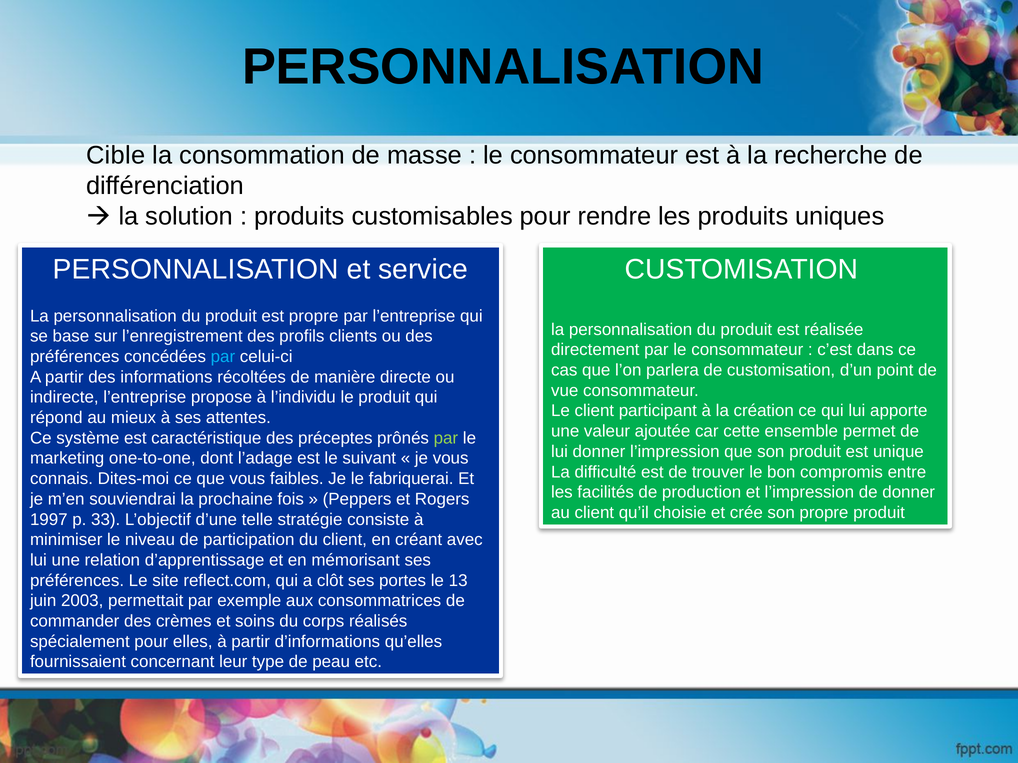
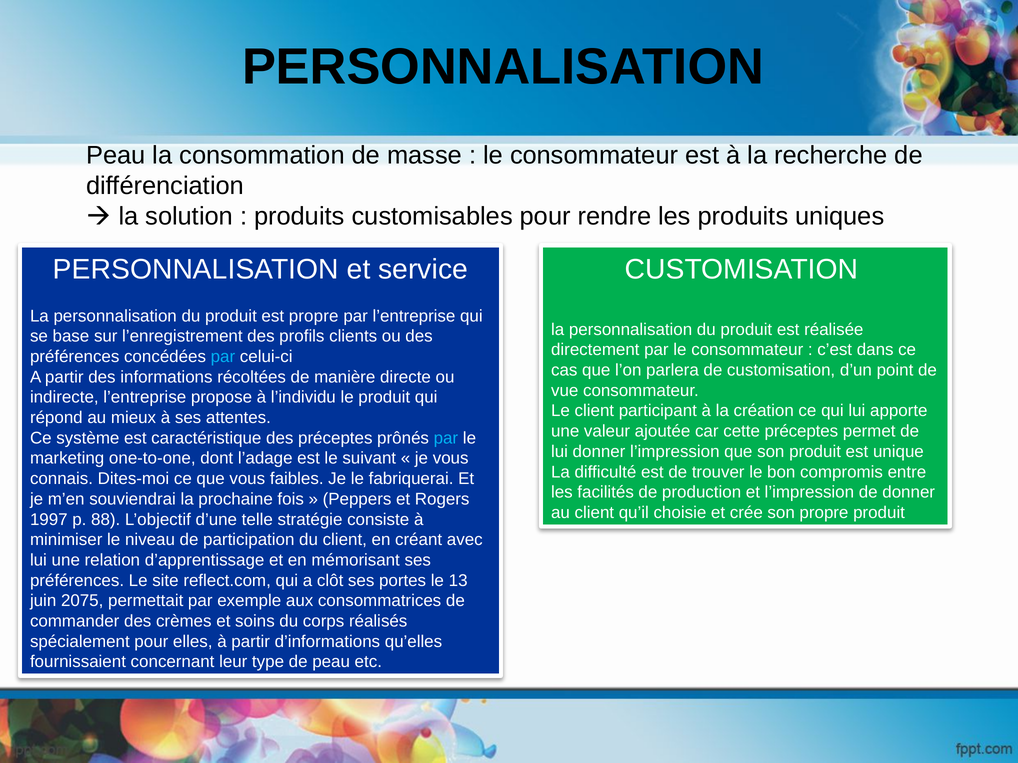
Cible at (116, 155): Cible -> Peau
cette ensemble: ensemble -> préceptes
par at (446, 438) colour: light green -> light blue
33: 33 -> 88
2003: 2003 -> 2075
